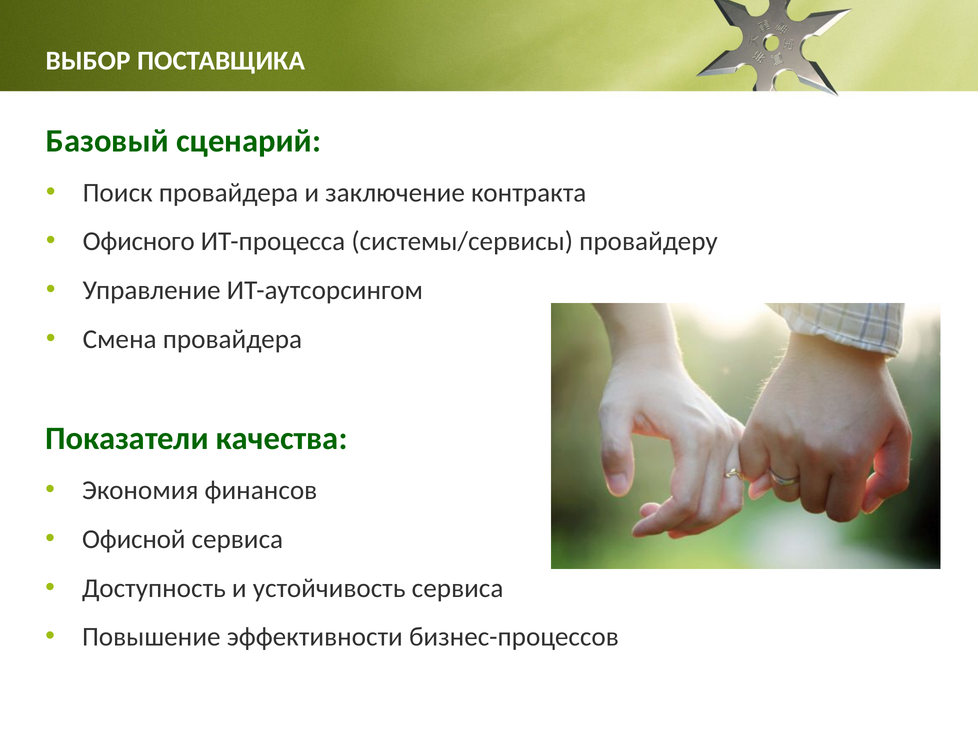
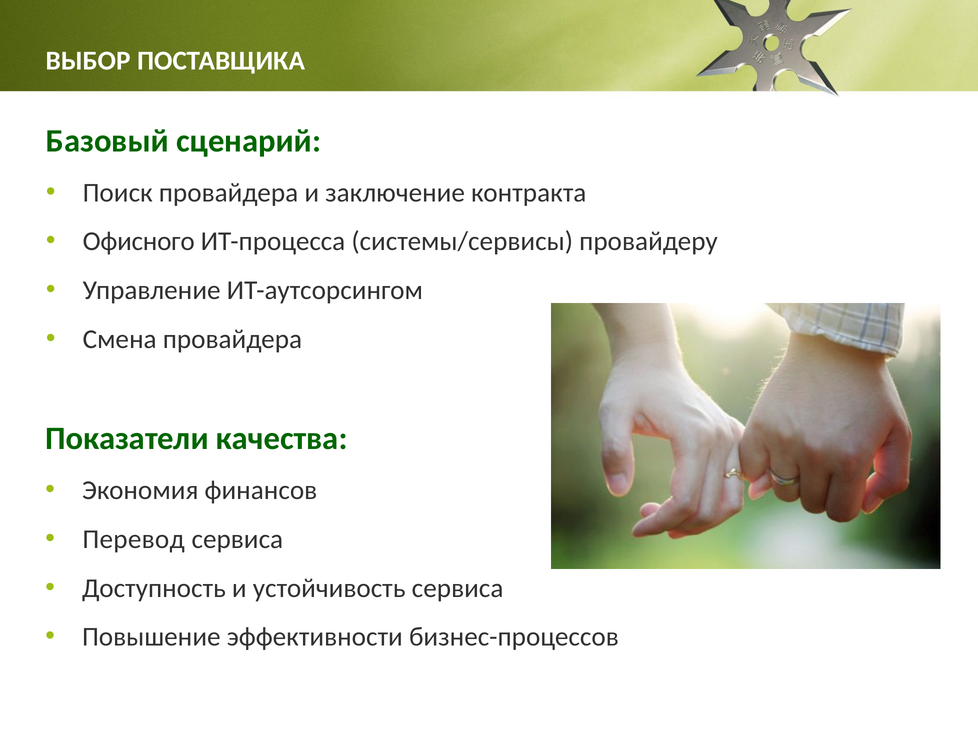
Офисной: Офисной -> Перевод
